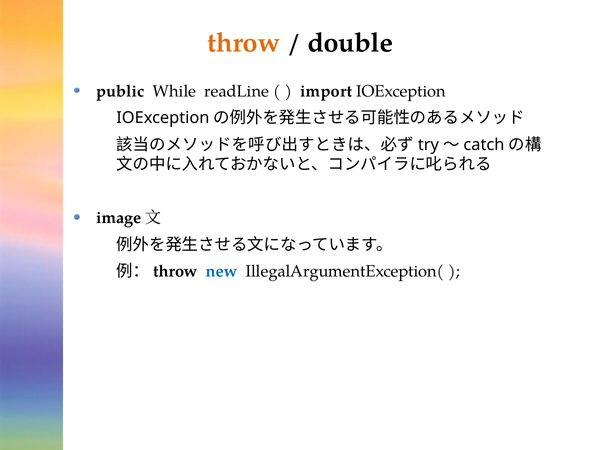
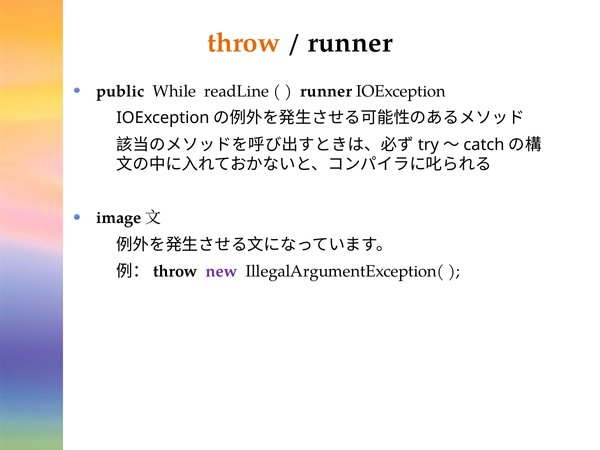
double at (350, 43): double -> runner
import at (326, 91): import -> runner
new colour: blue -> purple
